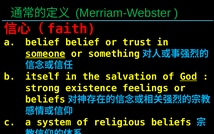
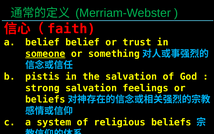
itself: itself -> pistis
God underline: present -> none
strong existence: existence -> salvation
